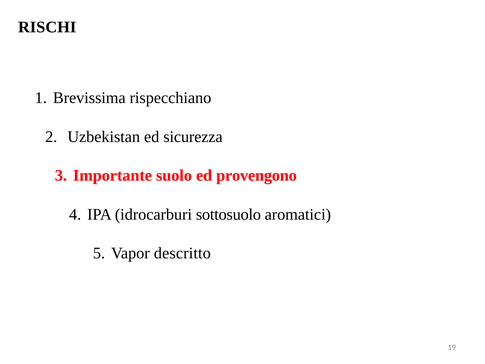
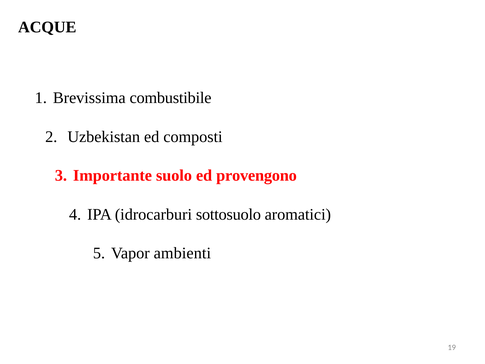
RISCHI: RISCHI -> ACQUE
rispecchiano: rispecchiano -> combustibile
sicurezza: sicurezza -> composti
descritto: descritto -> ambienti
